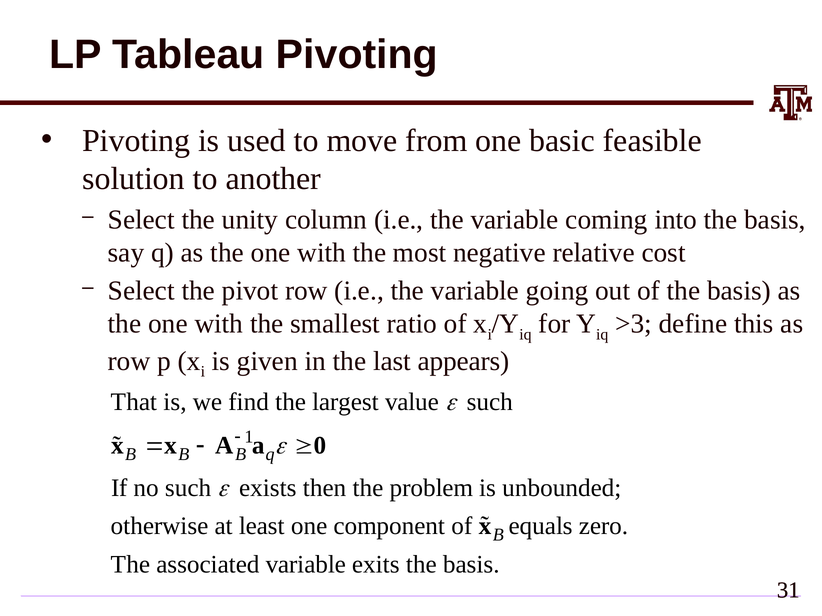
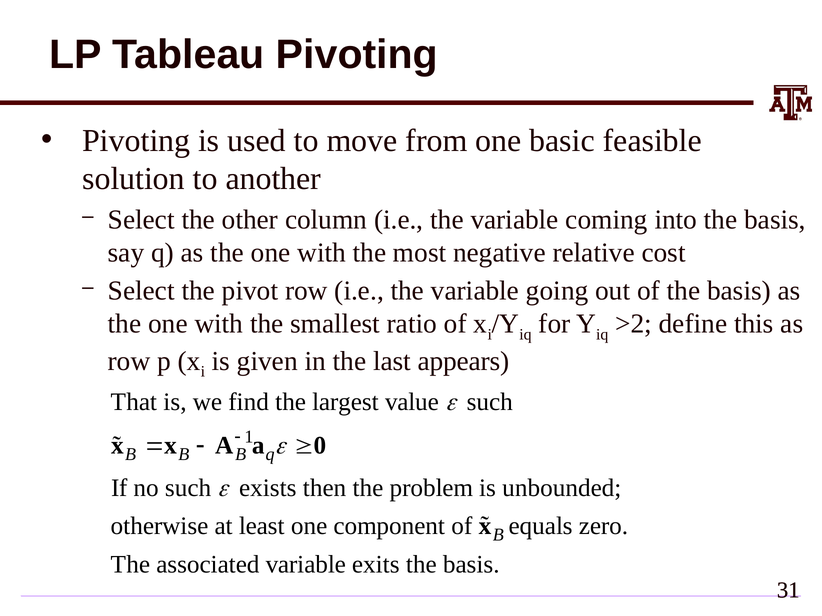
unity: unity -> other
>3: >3 -> >2
